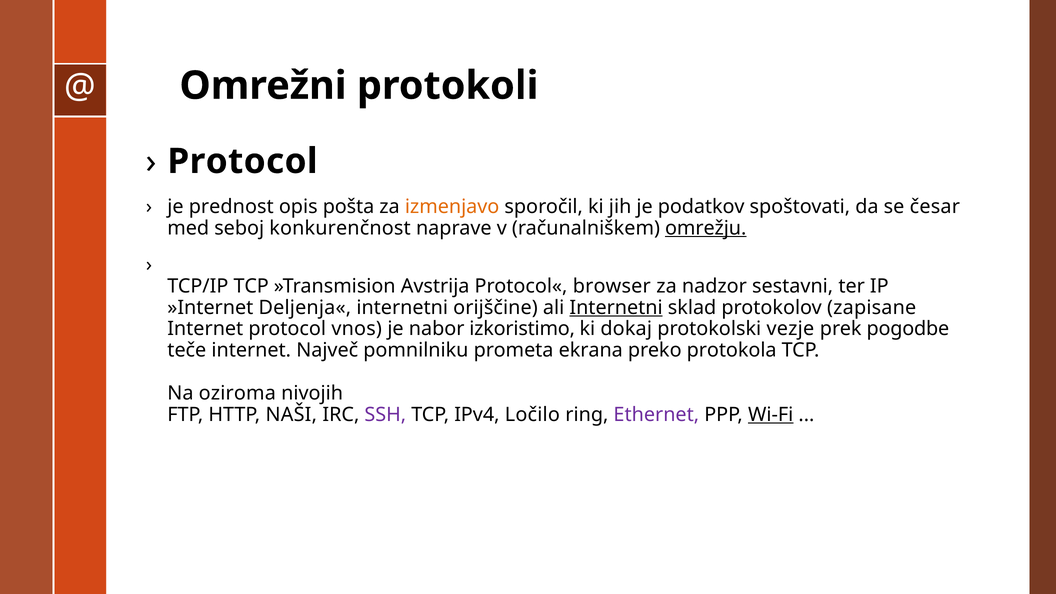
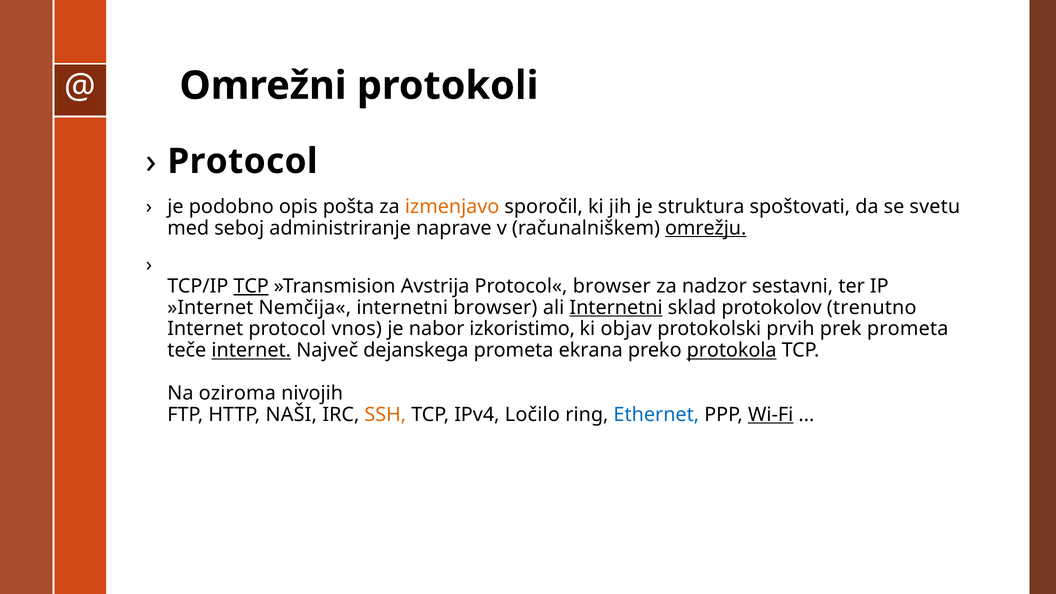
prednost: prednost -> podobno
podatkov: podatkov -> struktura
česar: česar -> svetu
konkurenčnost: konkurenčnost -> administriranje
TCP at (251, 286) underline: none -> present
Deljenja«: Deljenja« -> Nemčija«
internetni orijščine: orijščine -> browser
zapisane: zapisane -> trenutno
dokaj: dokaj -> objav
vezje: vezje -> prvih
prek pogodbe: pogodbe -> prometa
internet at (251, 350) underline: none -> present
pomnilniku: pomnilniku -> dejanskega
protokola underline: none -> present
SSH colour: purple -> orange
Ethernet colour: purple -> blue
